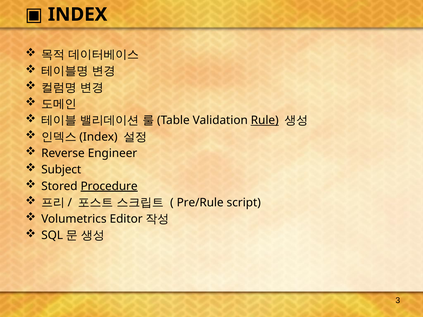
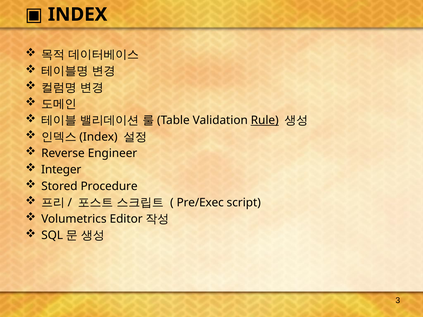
Subject: Subject -> Integer
Procedure underline: present -> none
Pre/Rule: Pre/Rule -> Pre/Exec
